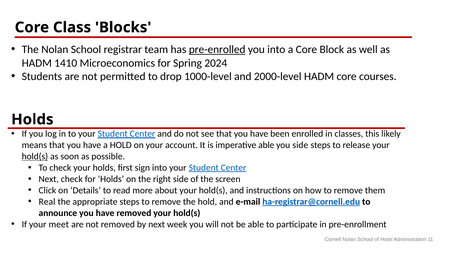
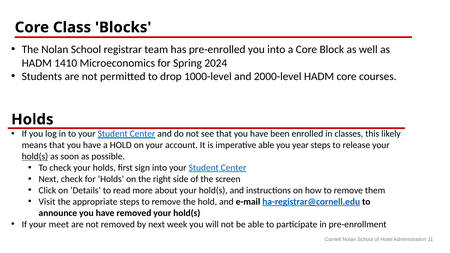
pre-enrolled underline: present -> none
you side: side -> year
Real: Real -> Visit
